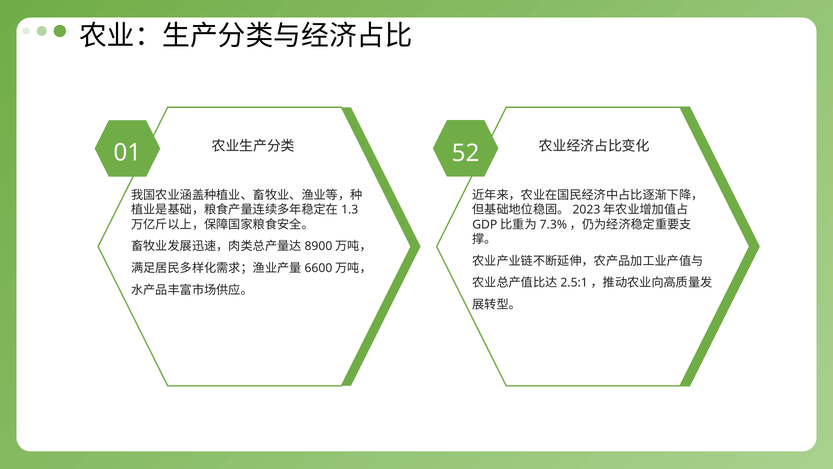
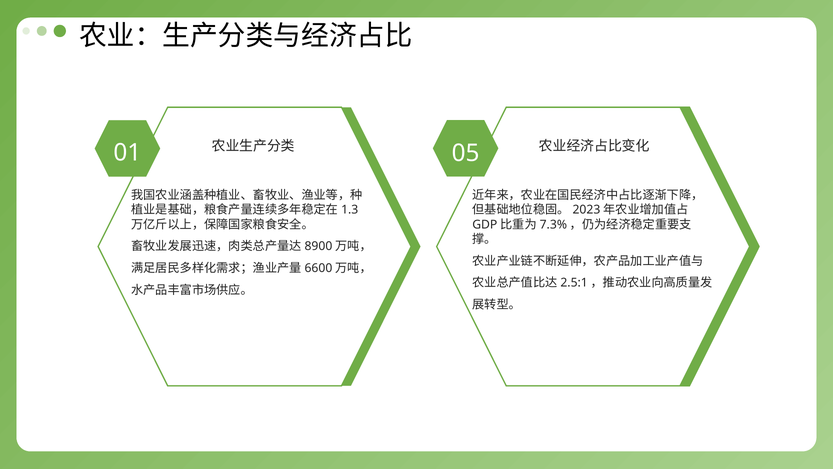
52: 52 -> 05
